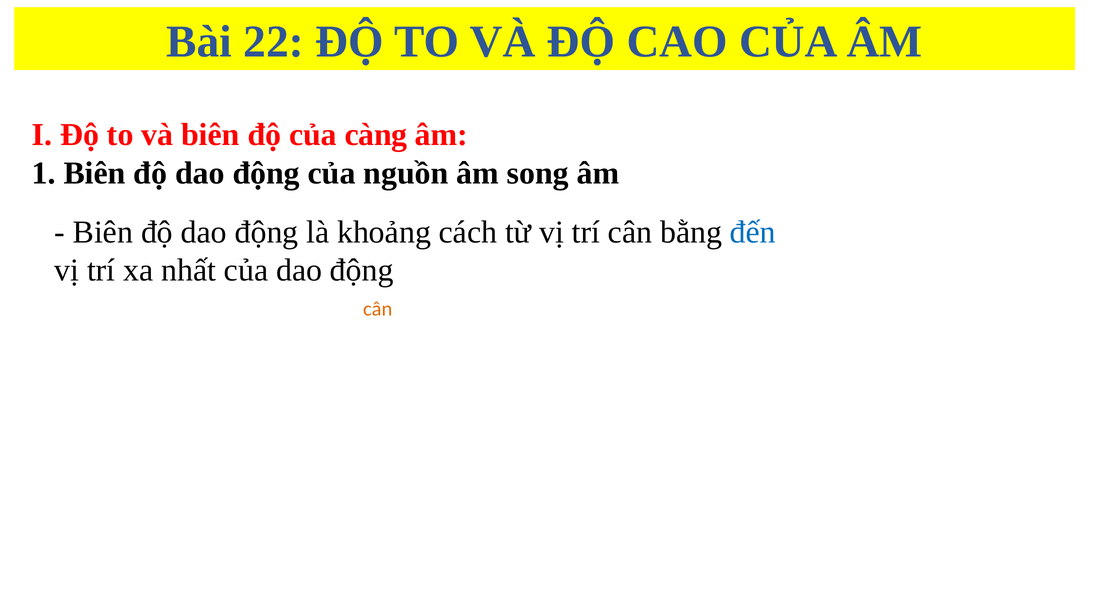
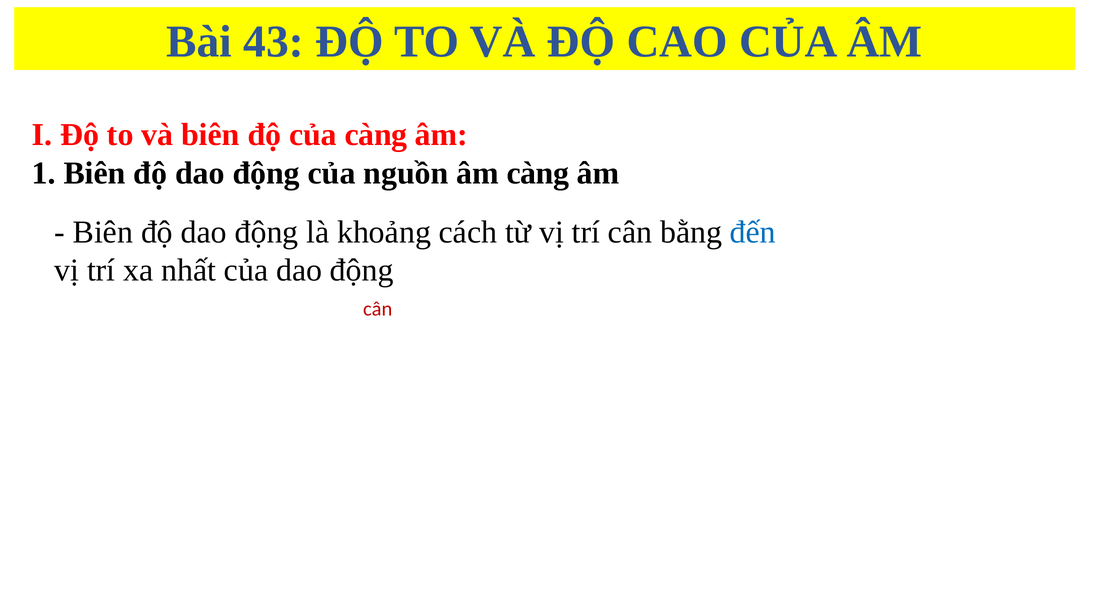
22: 22 -> 43
âm song: song -> càng
cân at (378, 309) colour: orange -> red
